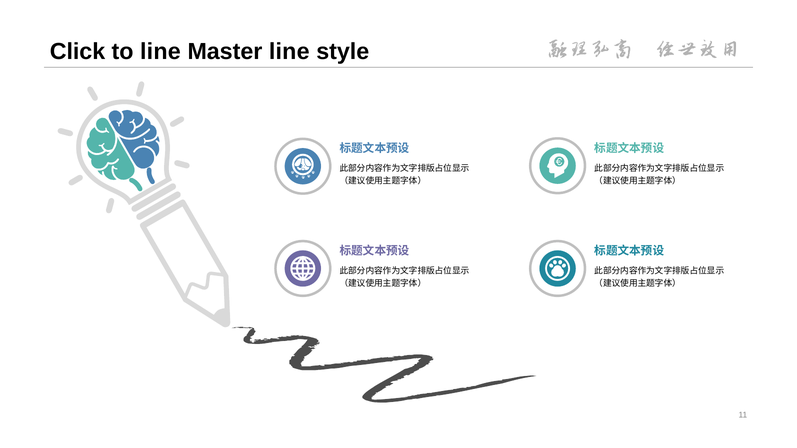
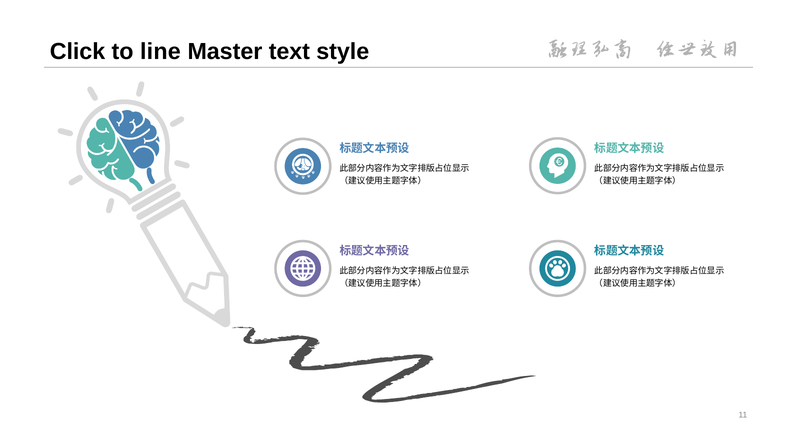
Master line: line -> text
